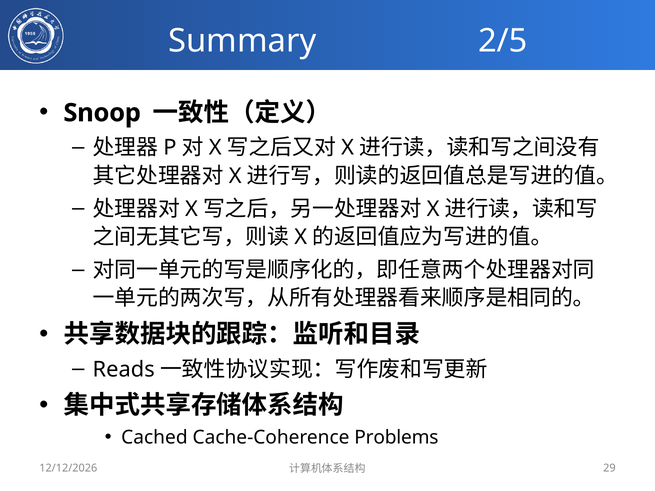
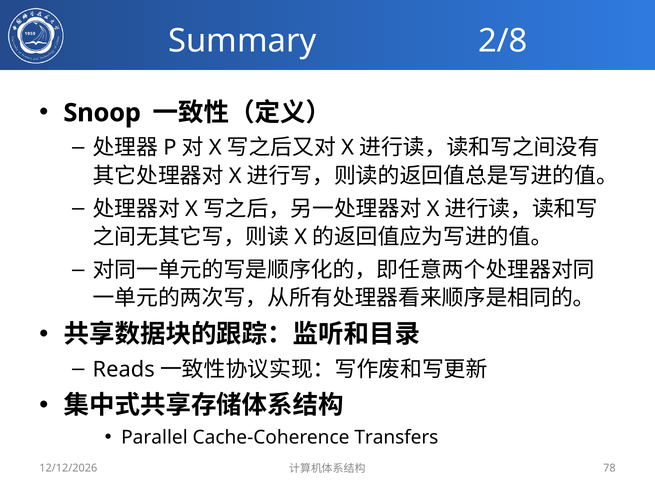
2/5: 2/5 -> 2/8
Cached: Cached -> Parallel
Problems: Problems -> Transfers
29: 29 -> 78
